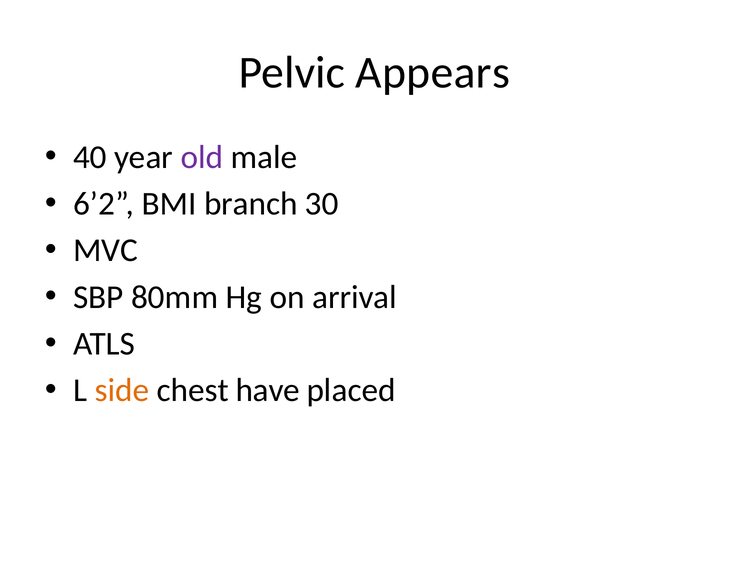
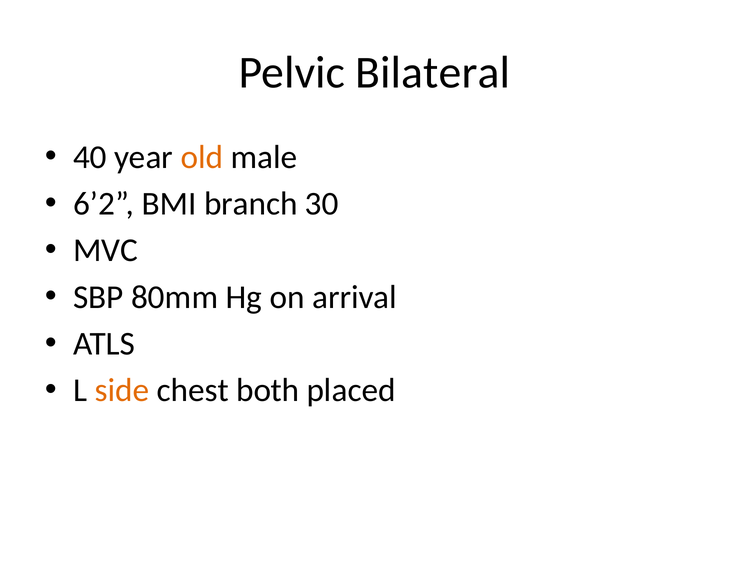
Appears: Appears -> Bilateral
old colour: purple -> orange
have: have -> both
